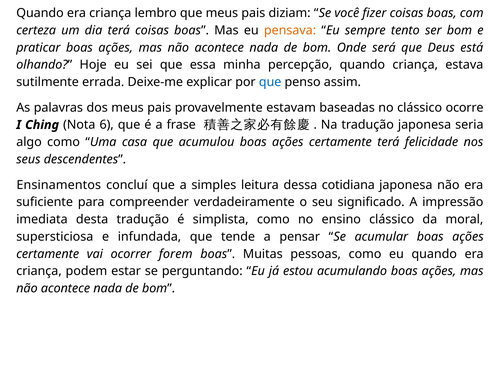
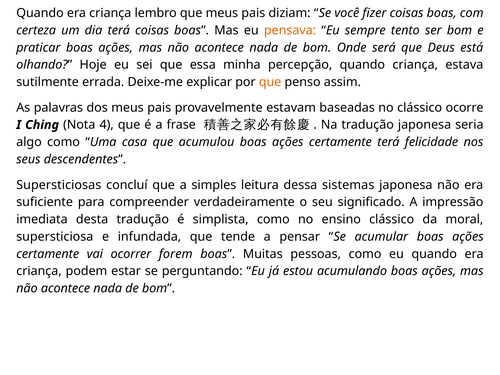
que at (270, 82) colour: blue -> orange
6: 6 -> 4
Ensinamentos: Ensinamentos -> Supersticiosas
cotidiana: cotidiana -> sistemas
